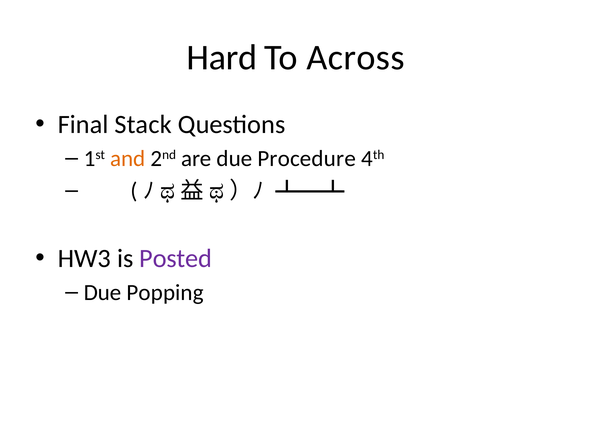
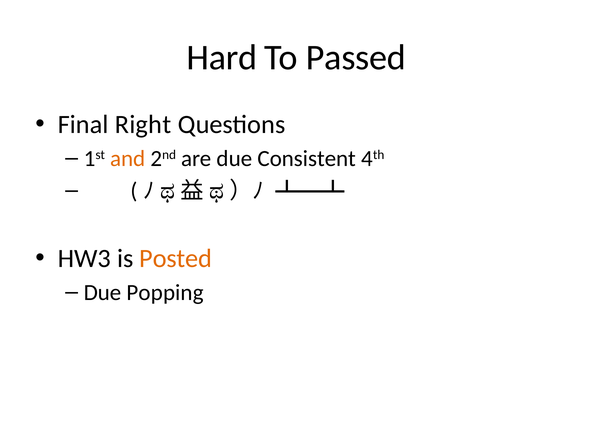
Across: Across -> Passed
Stack: Stack -> Right
Procedure: Procedure -> Consistent
Posted colour: purple -> orange
